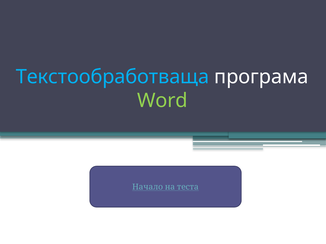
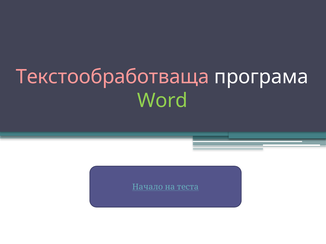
Текстообработваща colour: light blue -> pink
